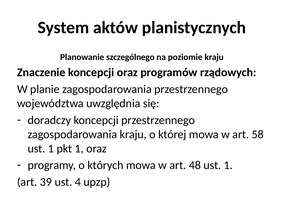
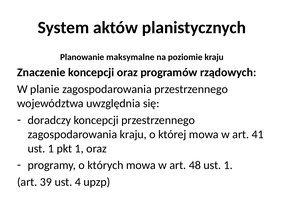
szczególnego: szczególnego -> maksymalne
58: 58 -> 41
